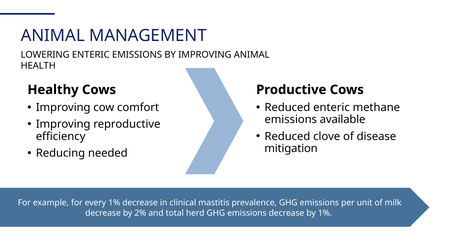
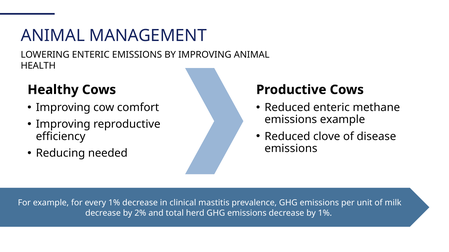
emissions available: available -> example
mitigation at (291, 149): mitigation -> emissions
